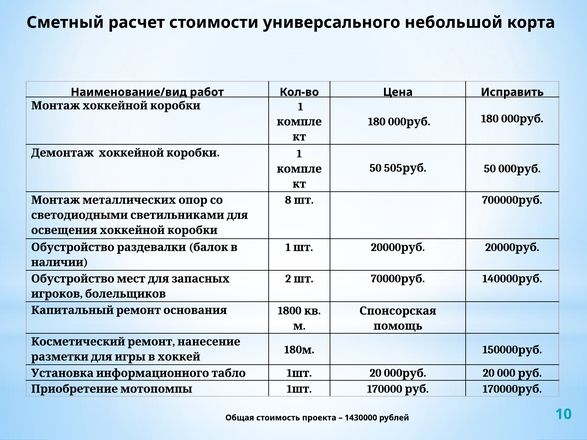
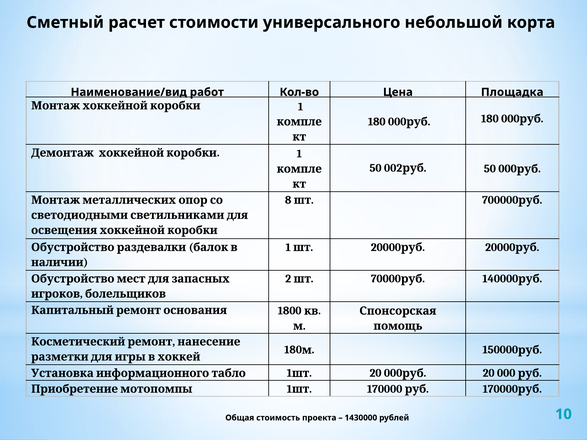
Исправить: Исправить -> Площадка
505: 505 -> 002
